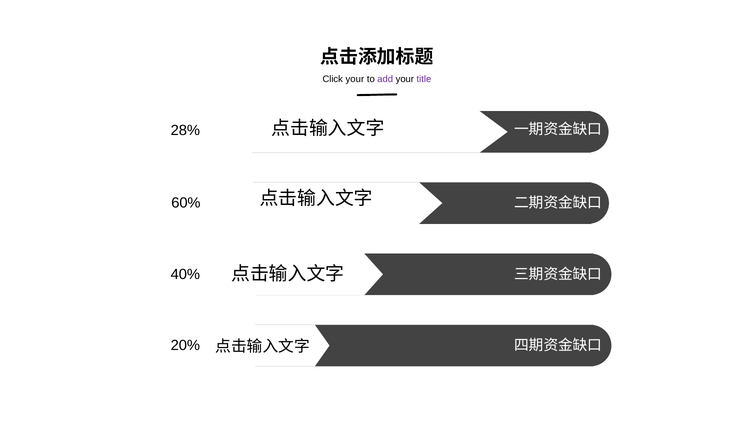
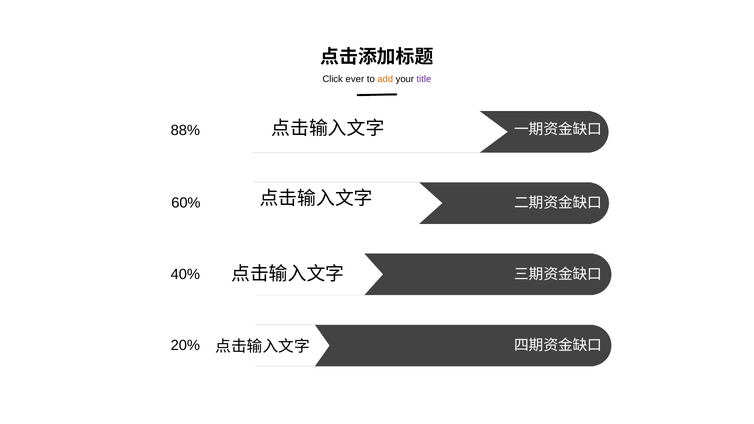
Click your: your -> ever
add colour: purple -> orange
28%: 28% -> 88%
